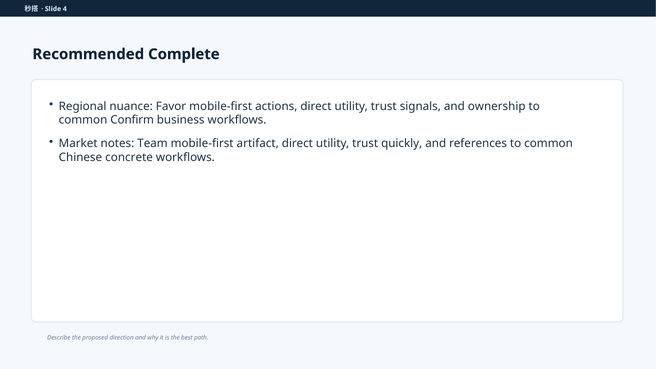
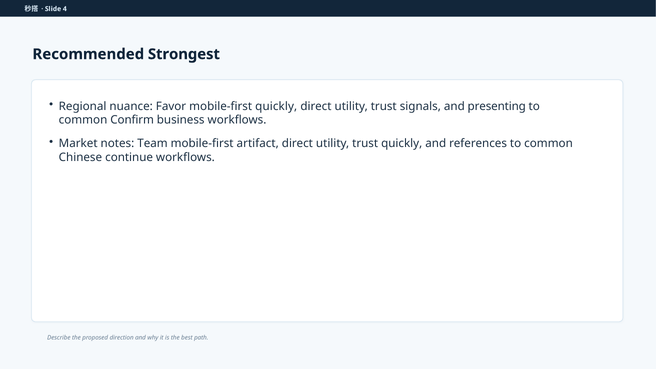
Complete: Complete -> Strongest
mobile-first actions: actions -> quickly
ownership: ownership -> presenting
concrete: concrete -> continue
